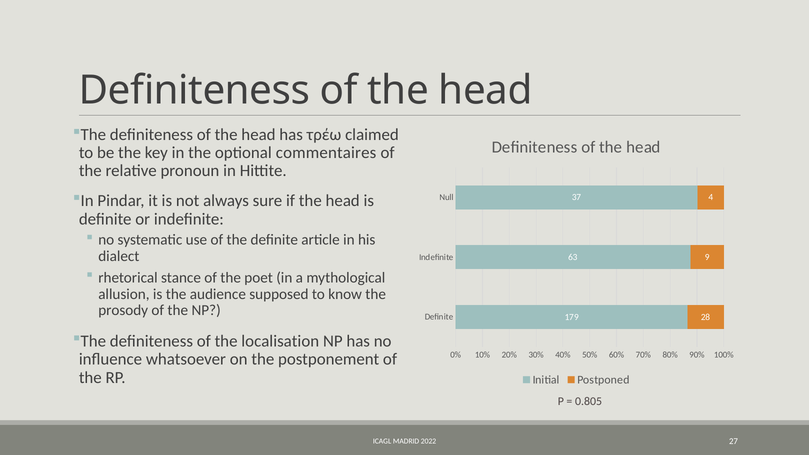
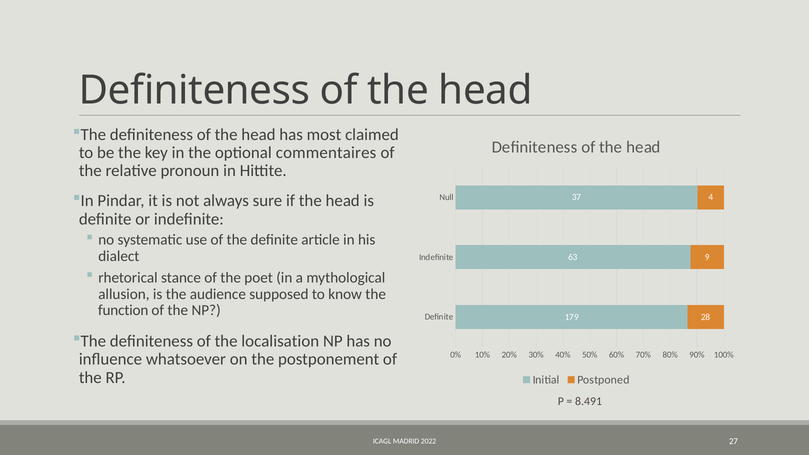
τρέω: τρέω -> most
prosody: prosody -> function
0.805: 0.805 -> 8.491
